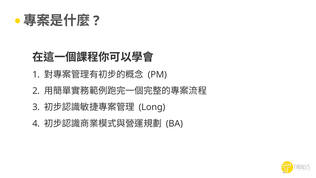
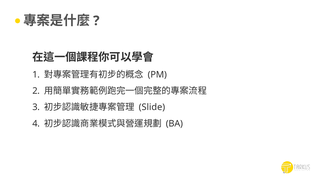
Long: Long -> Slide
